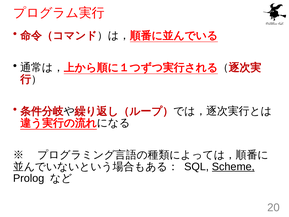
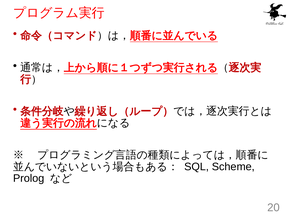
Scheme underline: present -> none
